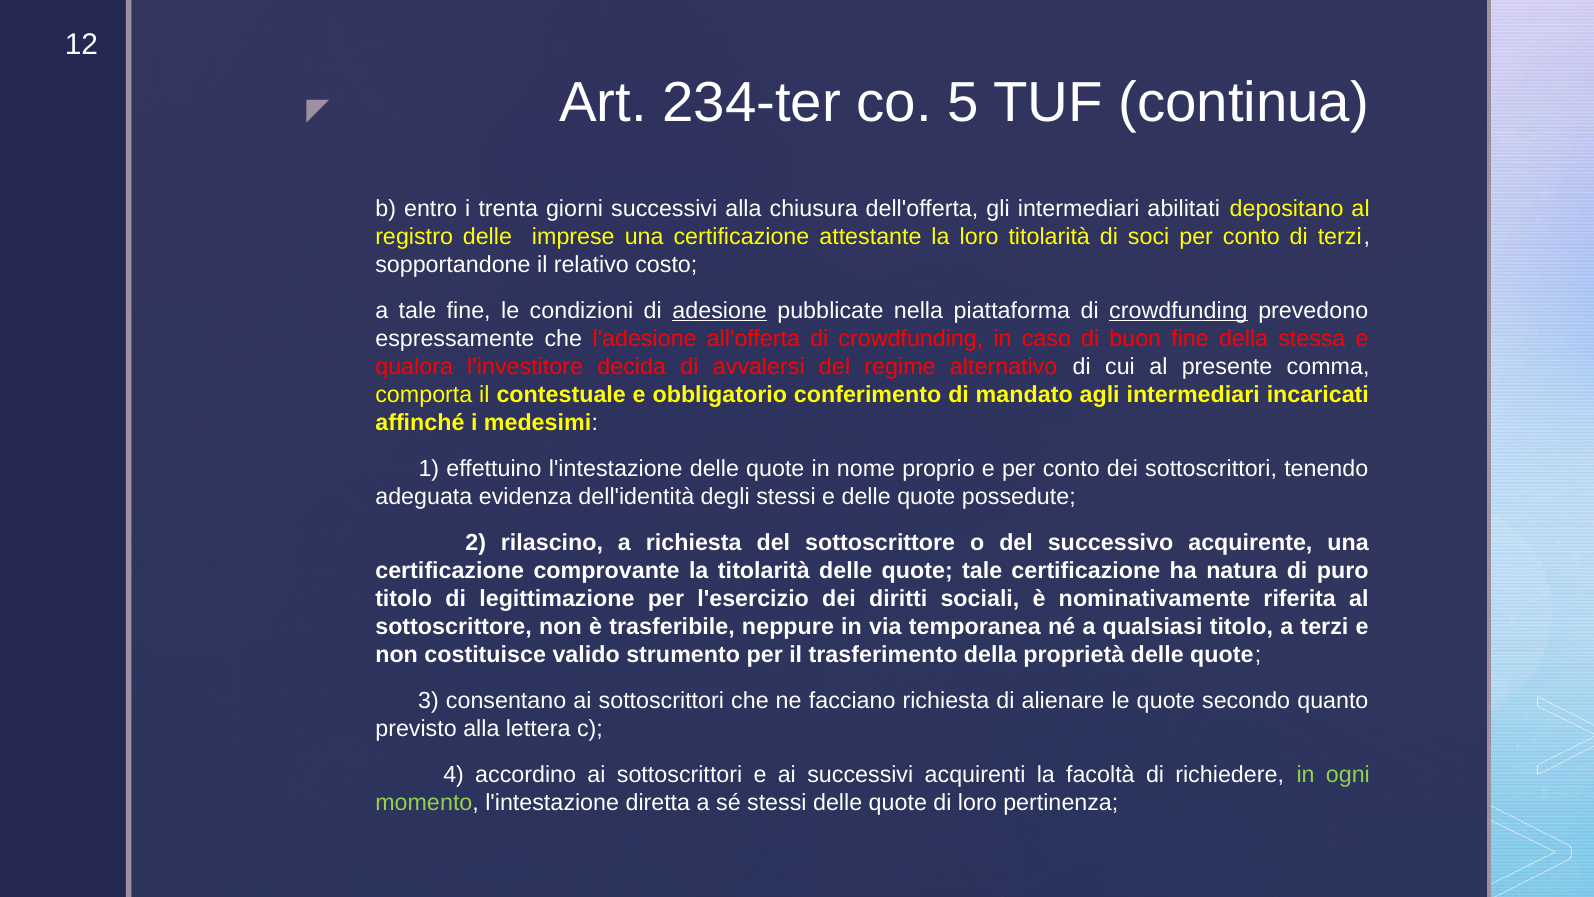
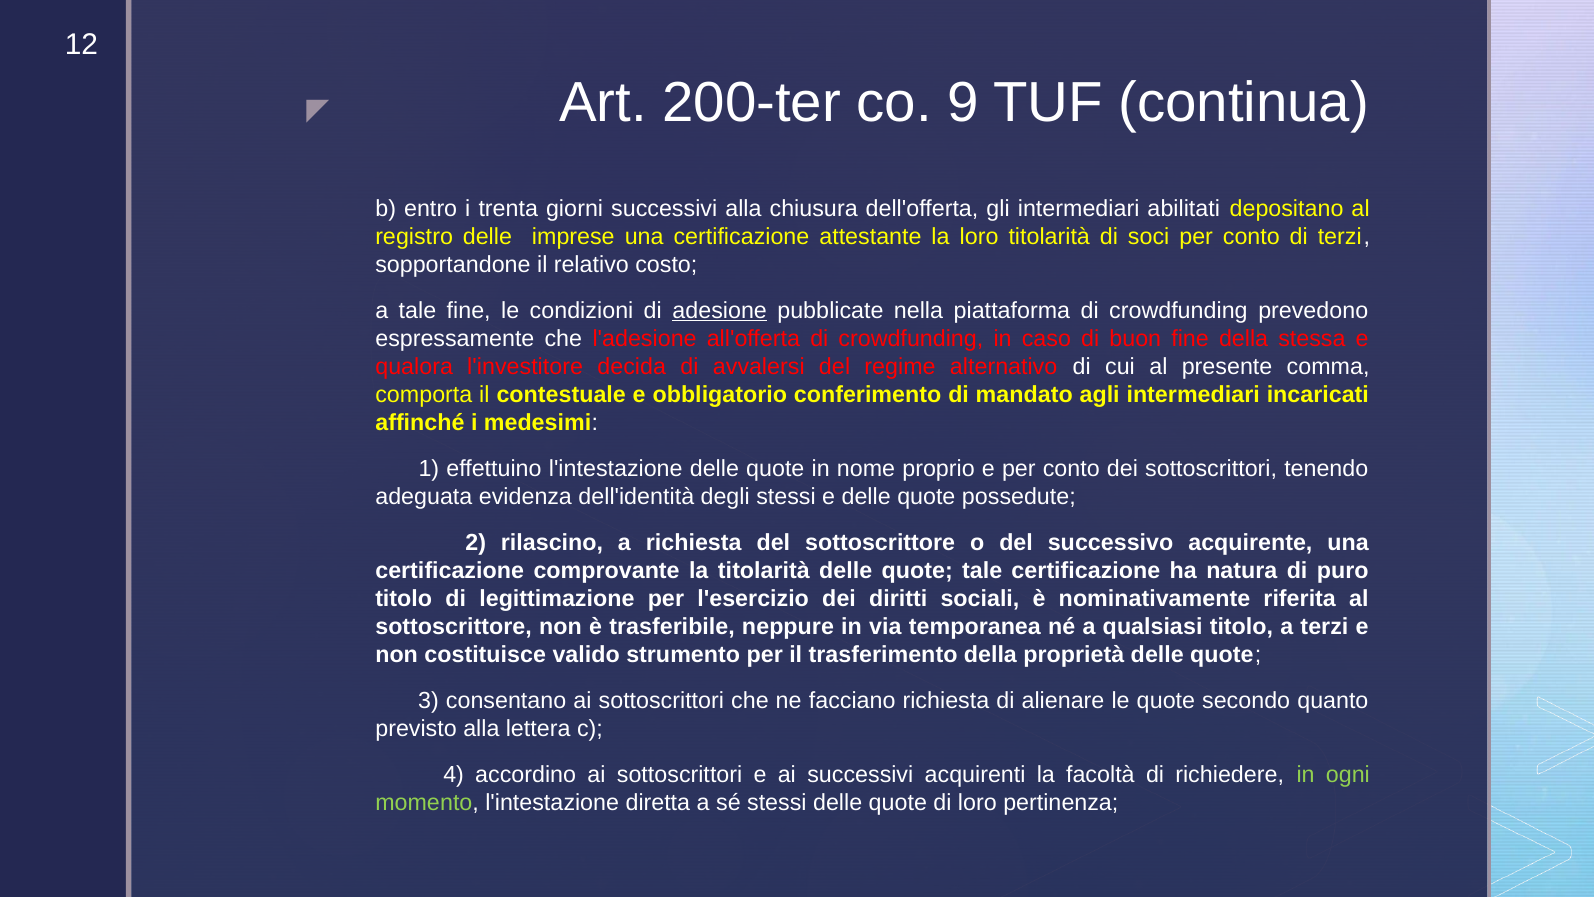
234-ter: 234-ter -> 200-ter
5: 5 -> 9
crowdfunding at (1178, 311) underline: present -> none
